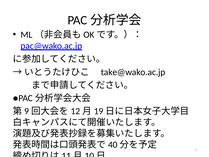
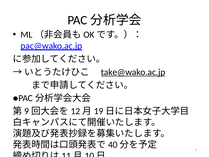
take@wako.ac.jp underline: none -> present
